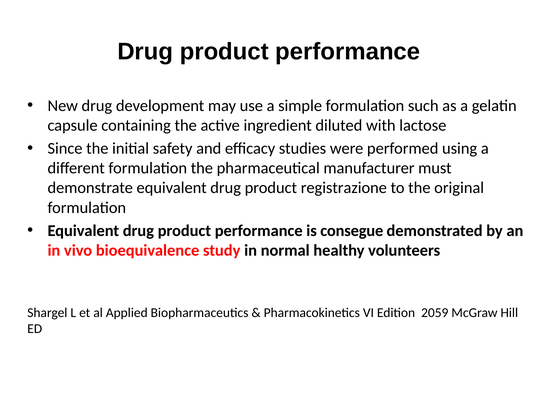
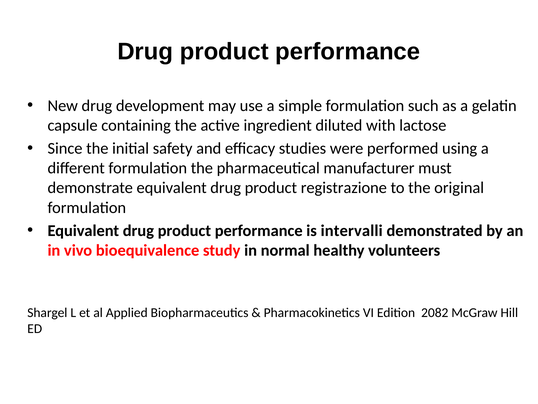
consegue: consegue -> intervalli
2059: 2059 -> 2082
